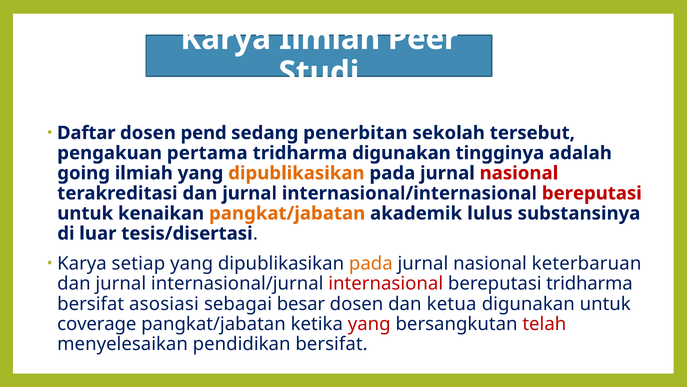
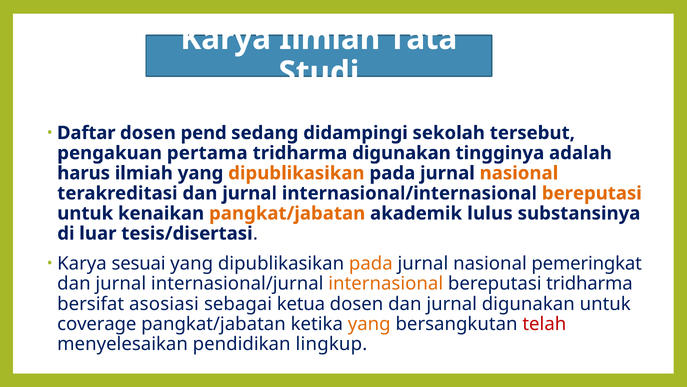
Peer: Peer -> Tata
penerbitan: penerbitan -> didampingi
going: going -> harus
nasional at (519, 173) colour: red -> orange
bereputasi at (592, 193) colour: red -> orange
setiap: setiap -> sesuai
keterbaruan: keterbaruan -> pemeringkat
internasional colour: red -> orange
besar: besar -> ketua
dosen dan ketua: ketua -> jurnal
yang at (369, 323) colour: red -> orange
pendidikan bersifat: bersifat -> lingkup
